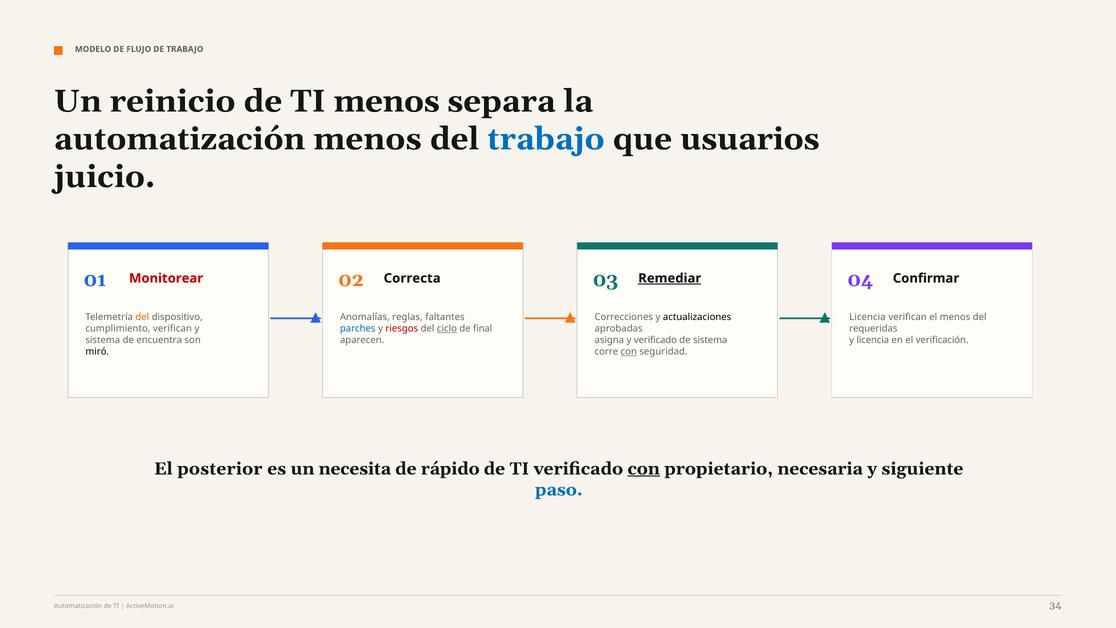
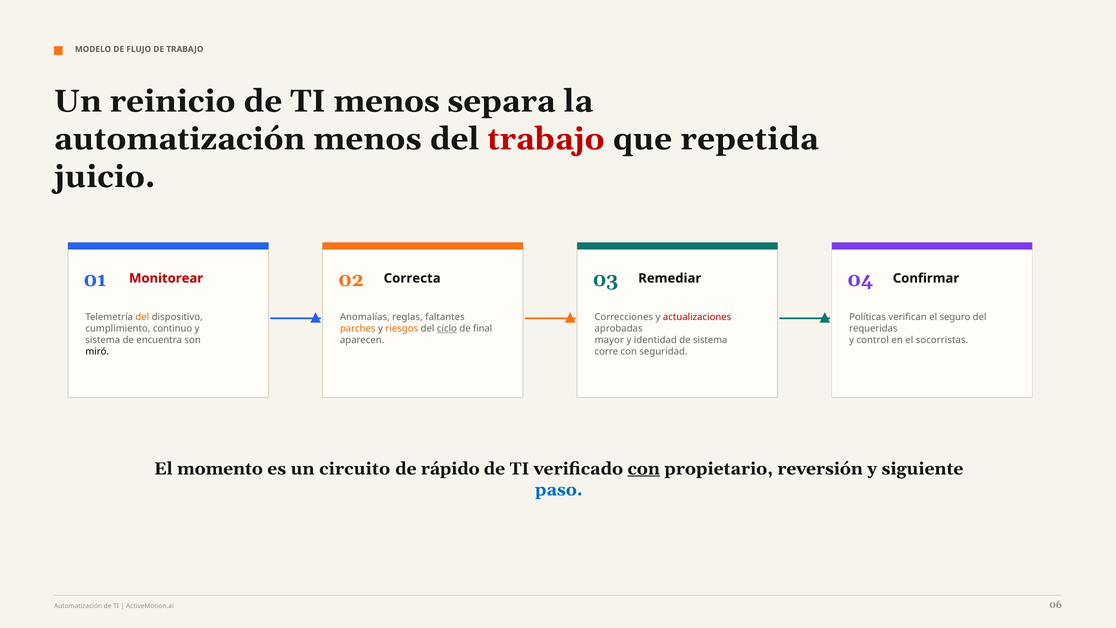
trabajo at (546, 139) colour: blue -> red
usuarios: usuarios -> repetida
Remediar underline: present -> none
actualizaciones colour: black -> red
Licencia at (867, 317): Licencia -> Políticas
el menos: menos -> seguro
cumplimiento verifican: verifican -> continuo
parches colour: blue -> orange
riesgos colour: red -> orange
asigna: asigna -> mayor
y verificado: verificado -> identidad
y licencia: licencia -> control
verificación: verificación -> socorristas
con at (629, 351) underline: present -> none
posterior: posterior -> momento
necesita: necesita -> circuito
necesaria: necesaria -> reversión
34: 34 -> 06
